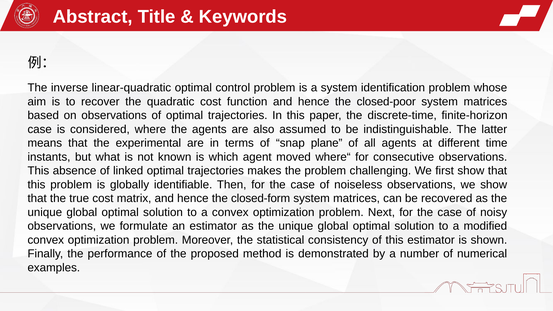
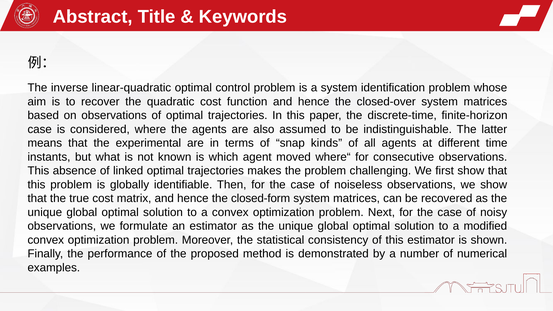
closed-poor: closed-poor -> closed-over
plane: plane -> kinds
